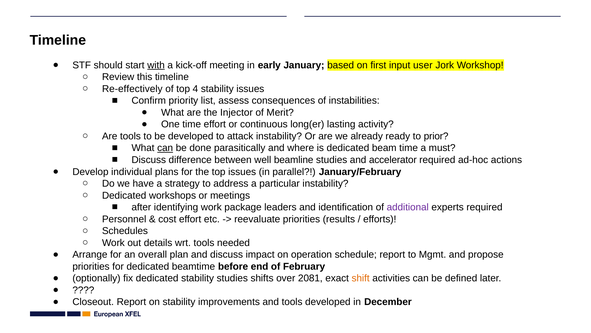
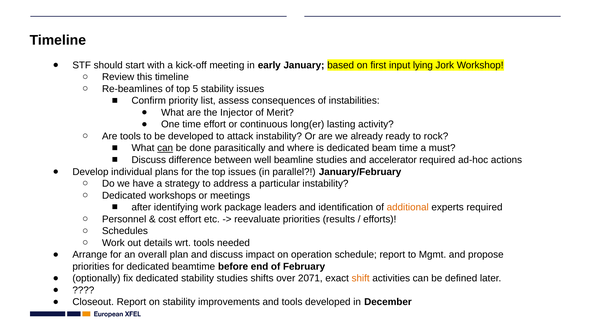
with underline: present -> none
user: user -> lying
Re-effectively: Re-effectively -> Re-beamlines
4: 4 -> 5
prior: prior -> rock
additional colour: purple -> orange
2081: 2081 -> 2071
